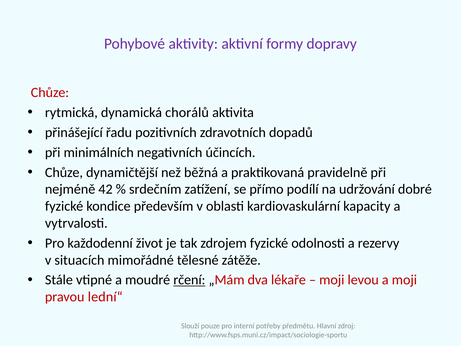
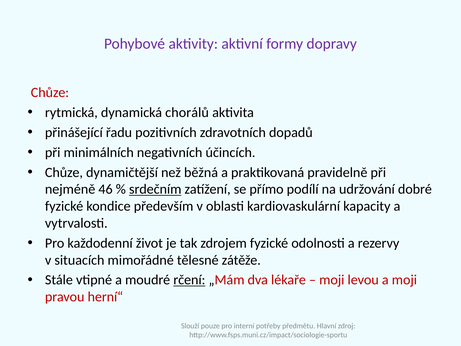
42: 42 -> 46
srdečním underline: none -> present
lední“: lední“ -> herní“
